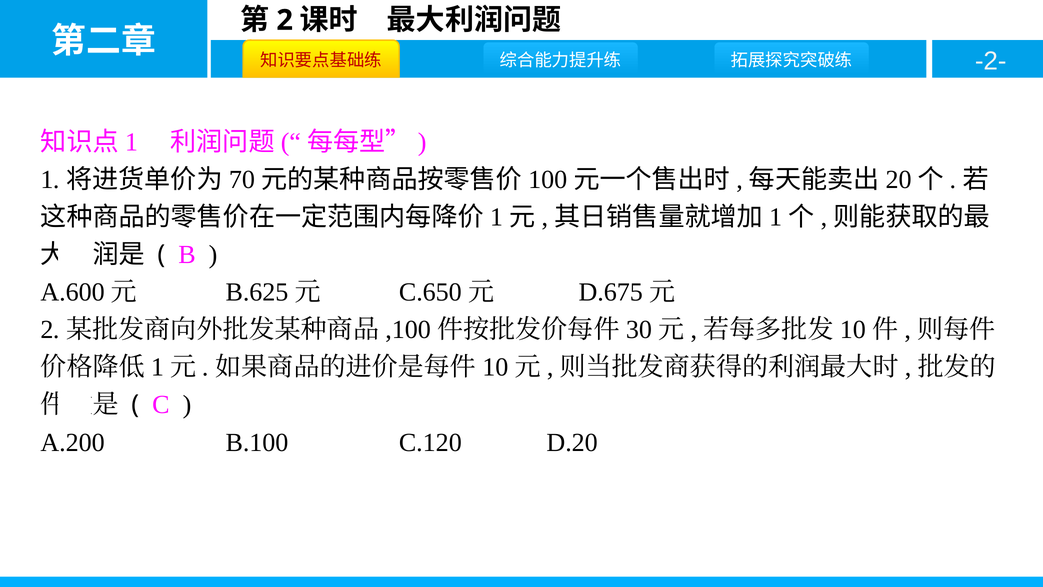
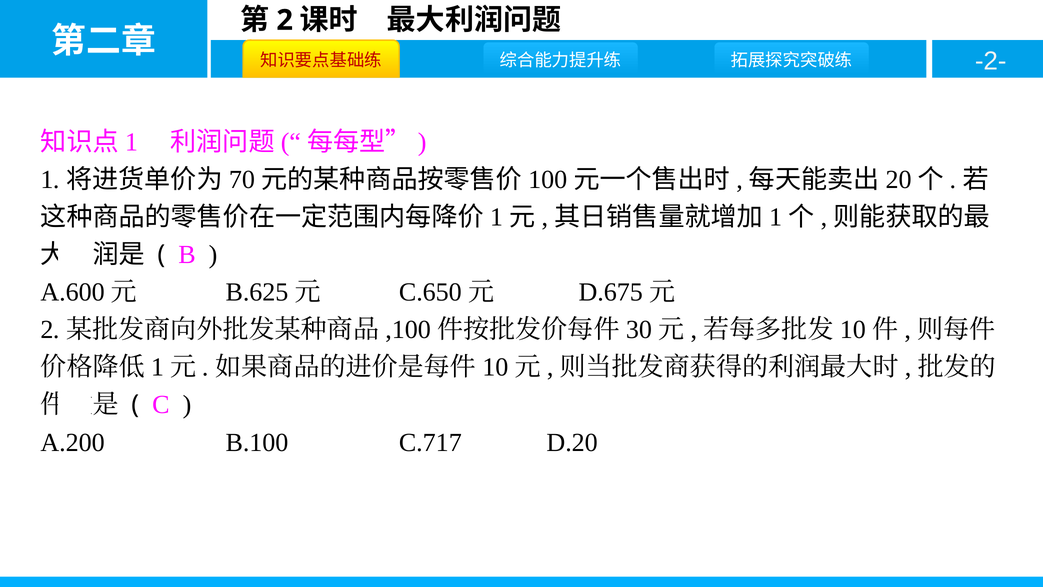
C.120: C.120 -> C.717
